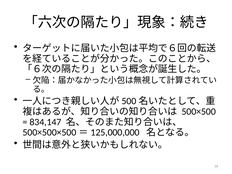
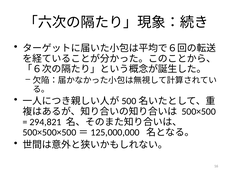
834,147: 834,147 -> 294,821
